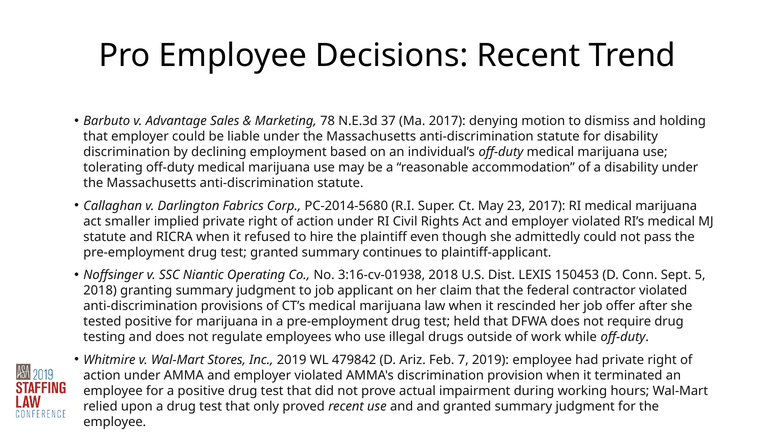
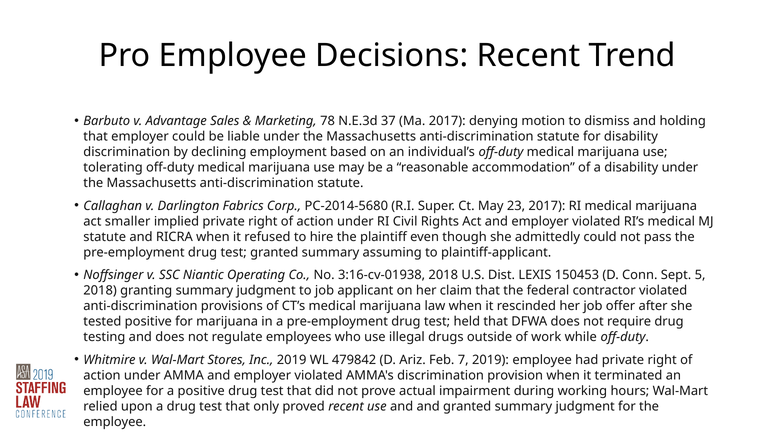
continues: continues -> assuming
